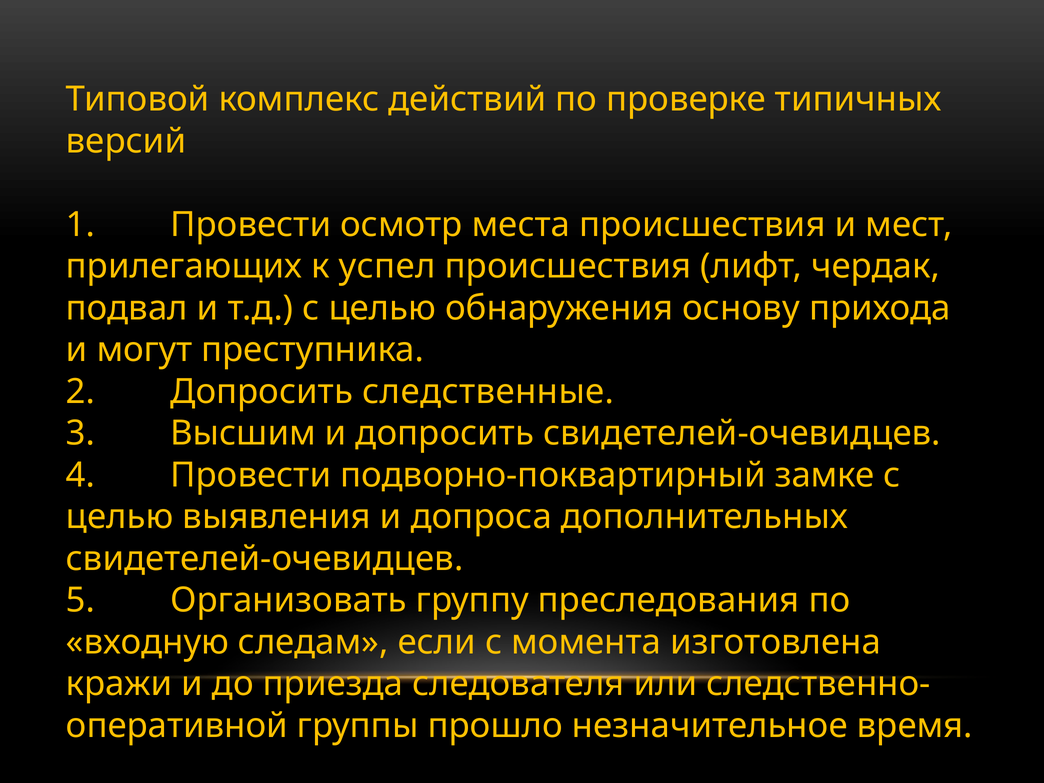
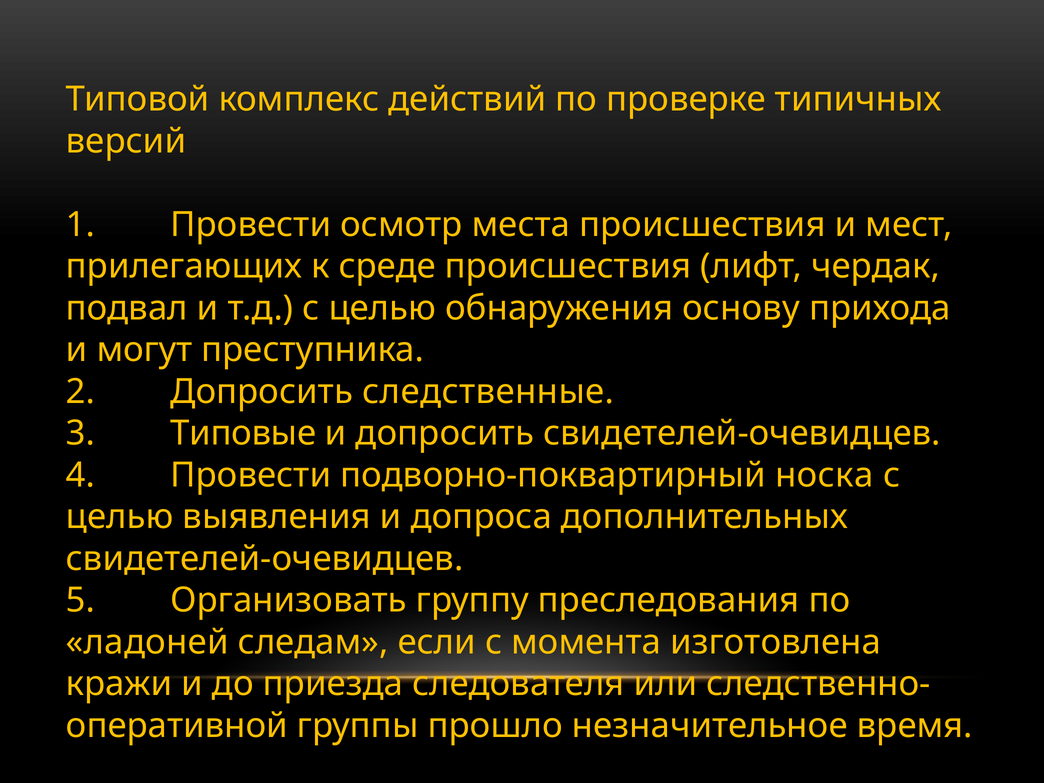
успел: успел -> среде
Высшим: Высшим -> Типовые
замке: замке -> носка
входную: входную -> ладоней
